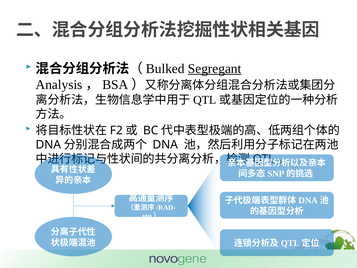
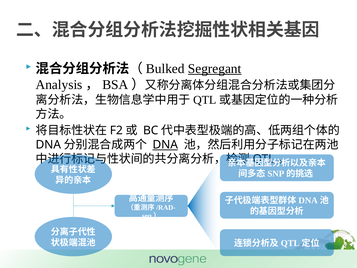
DNA at (165, 145) underline: none -> present
